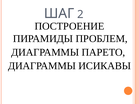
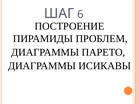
2: 2 -> 6
